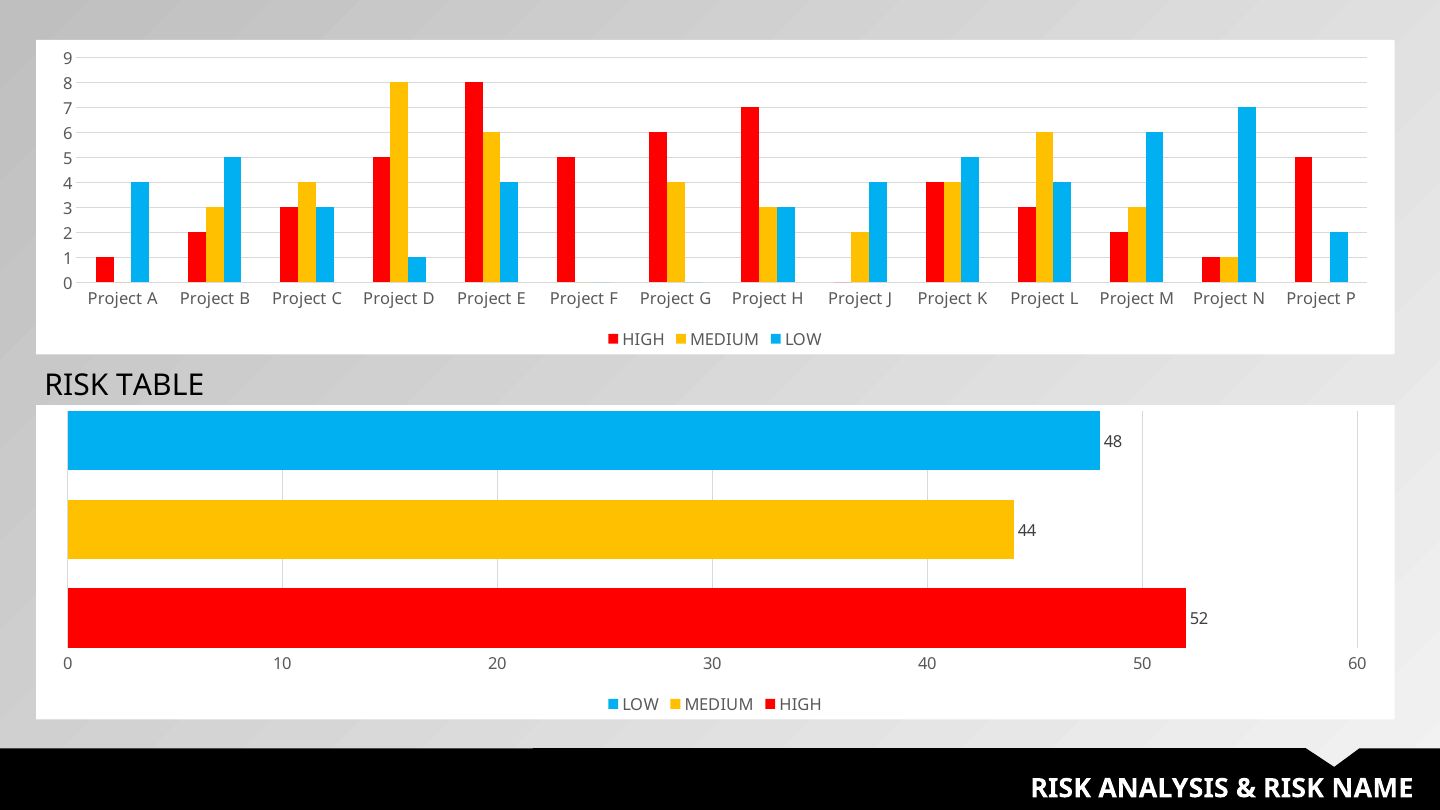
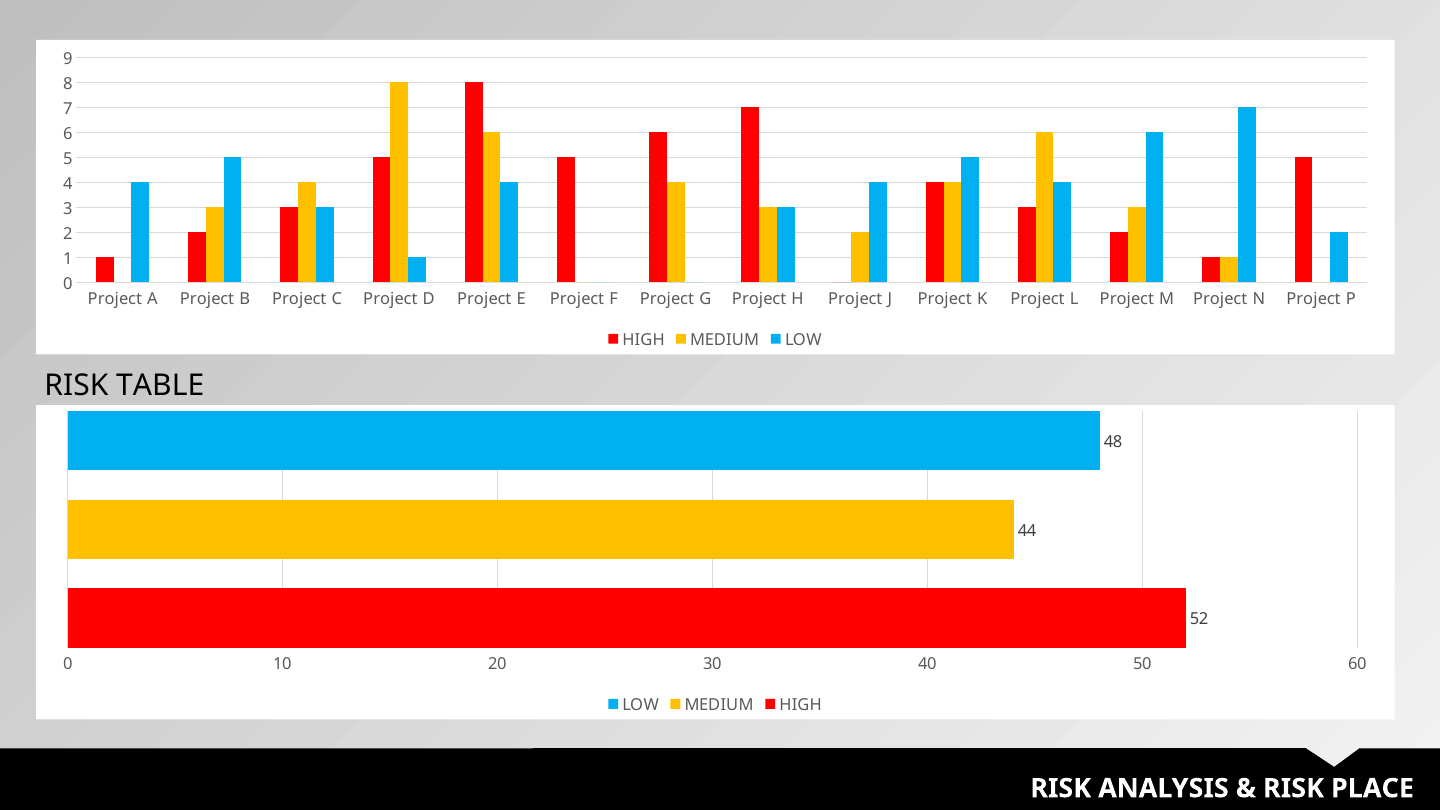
NAME: NAME -> PLACE
